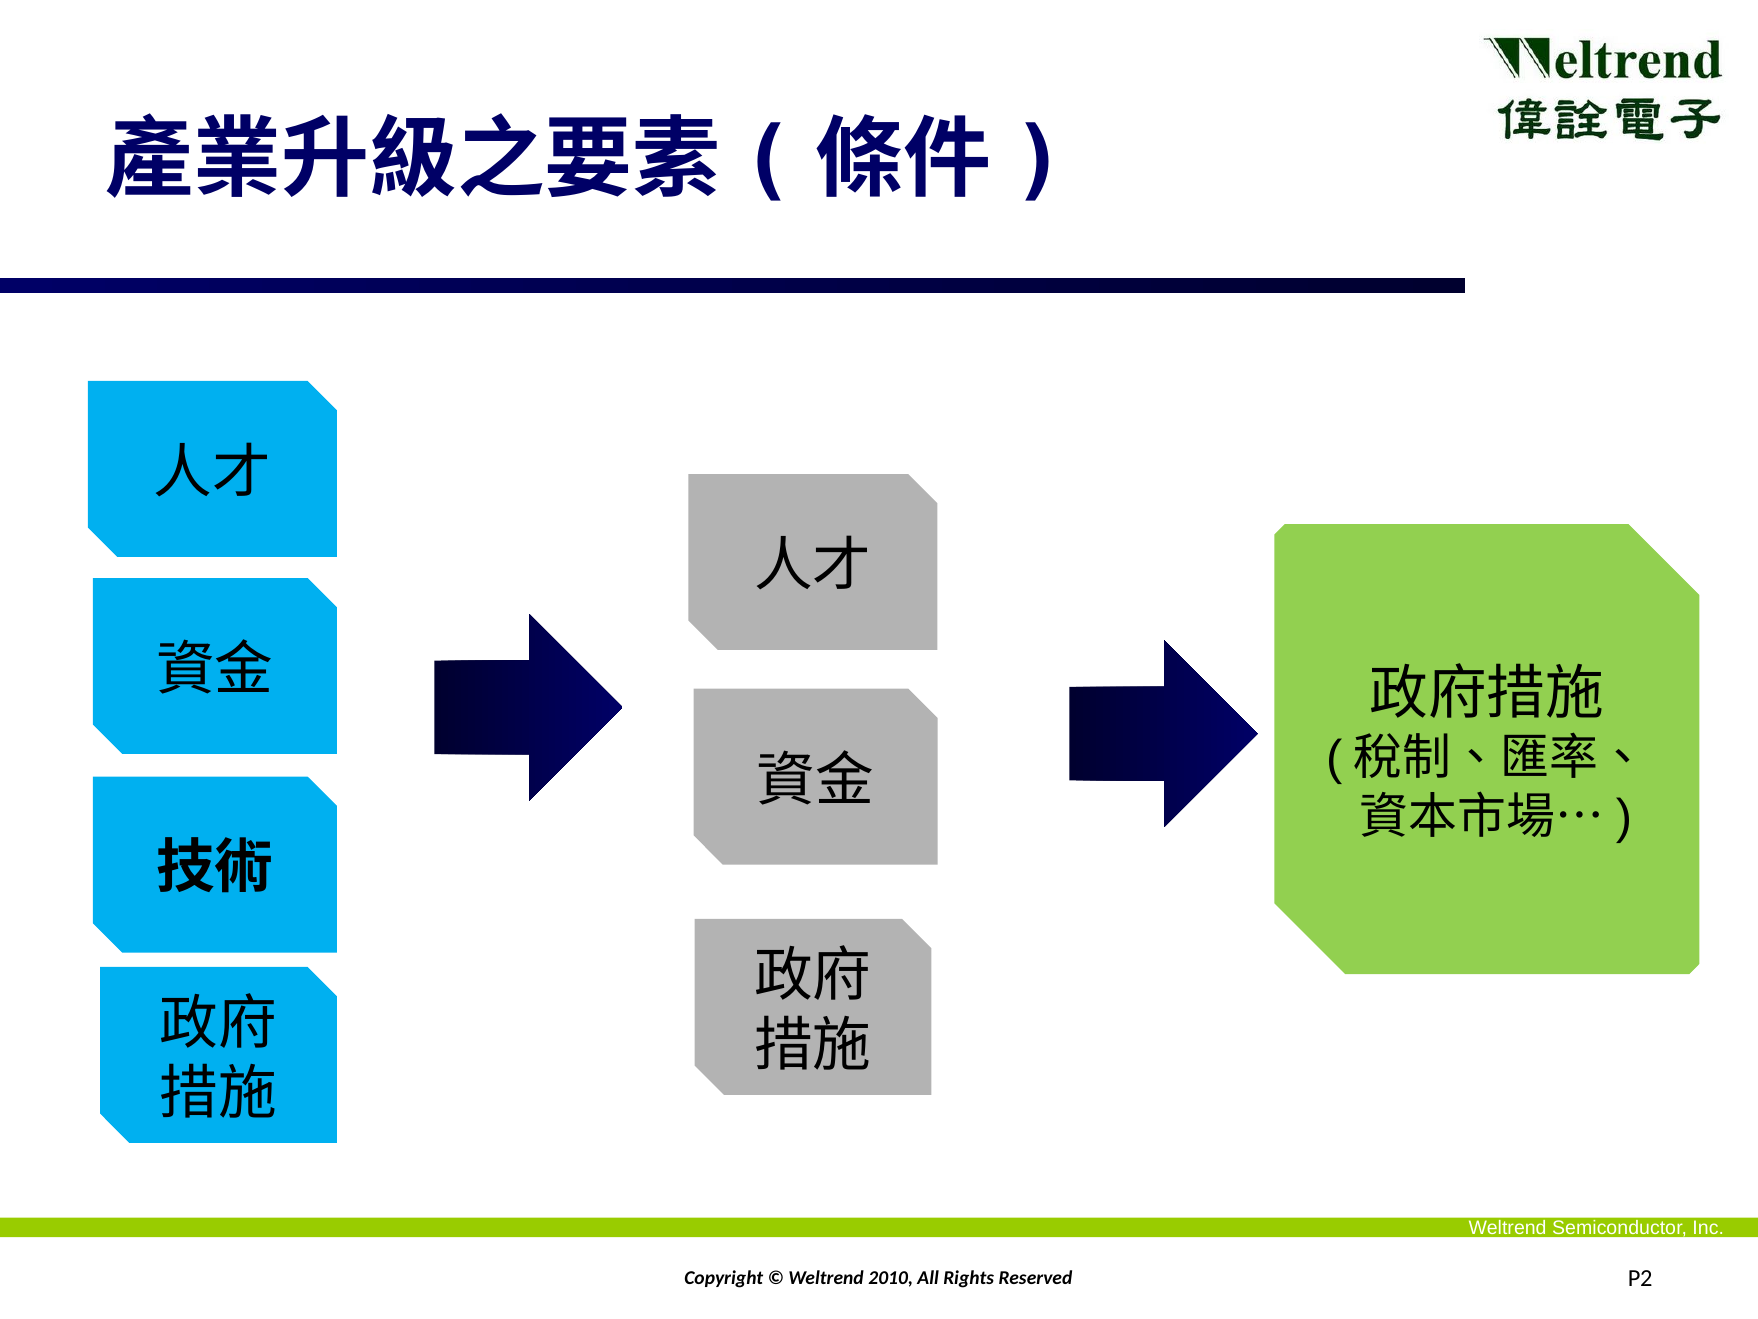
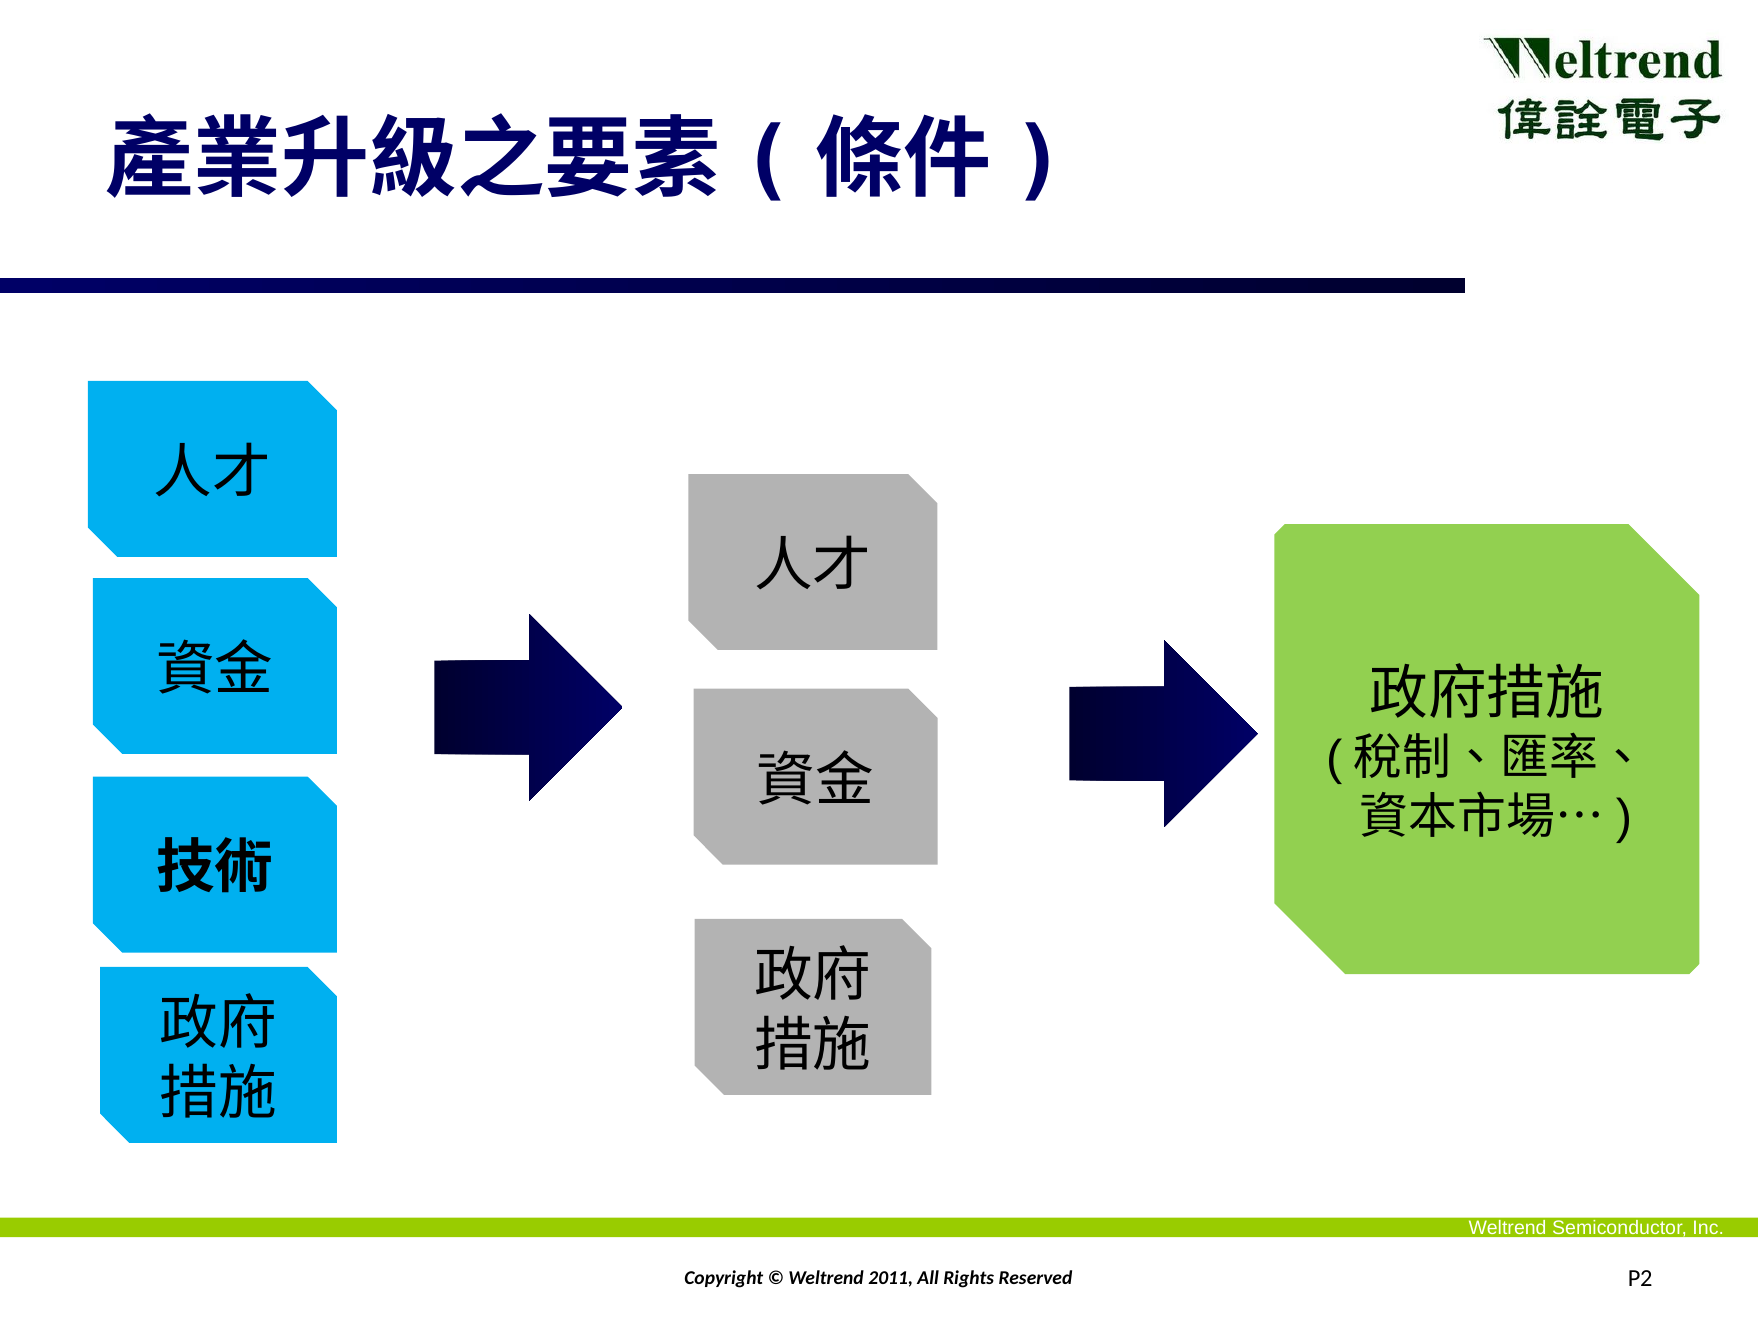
2010: 2010 -> 2011
